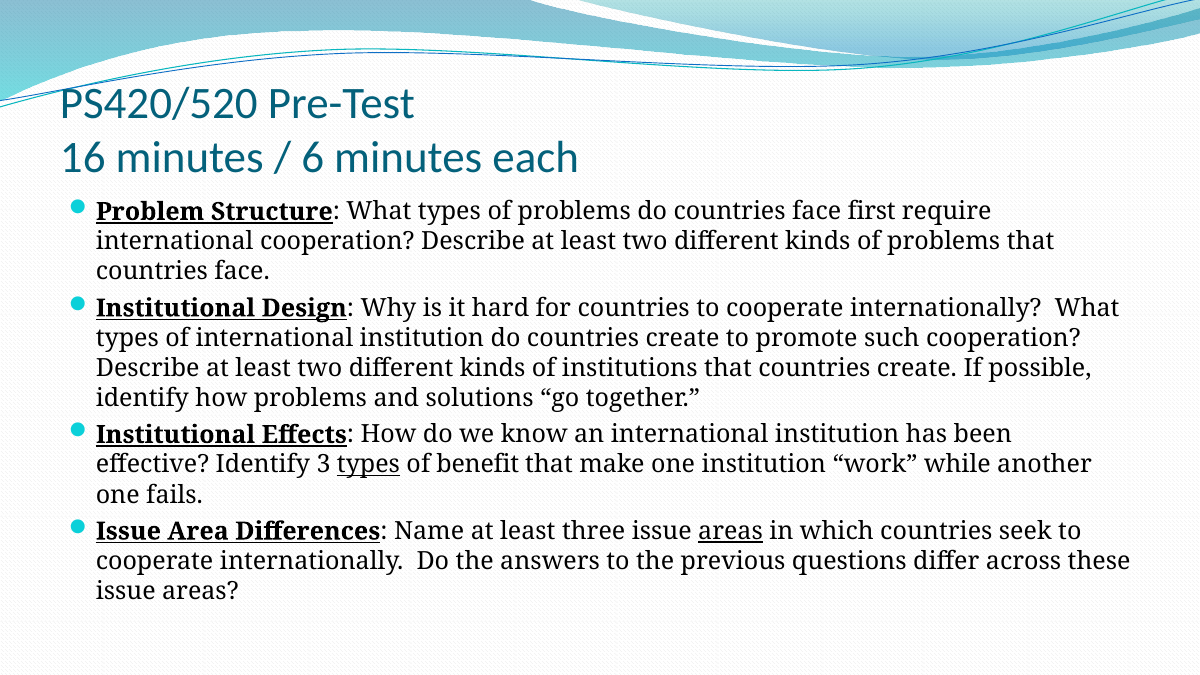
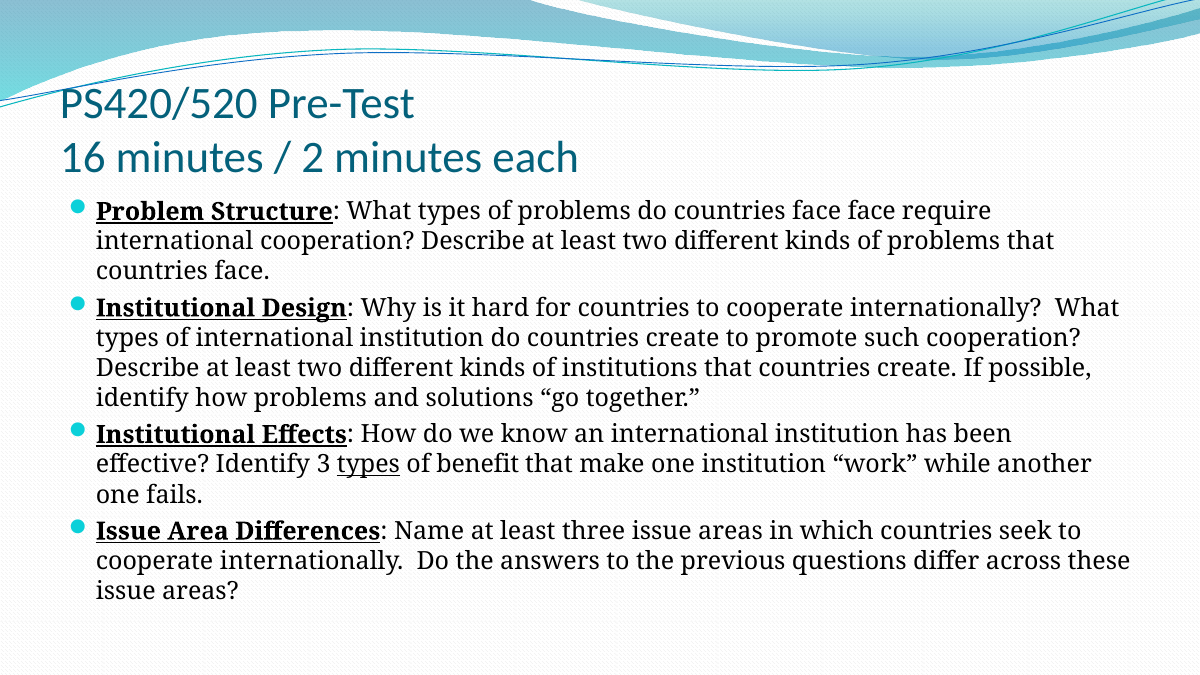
6: 6 -> 2
face first: first -> face
areas at (731, 531) underline: present -> none
